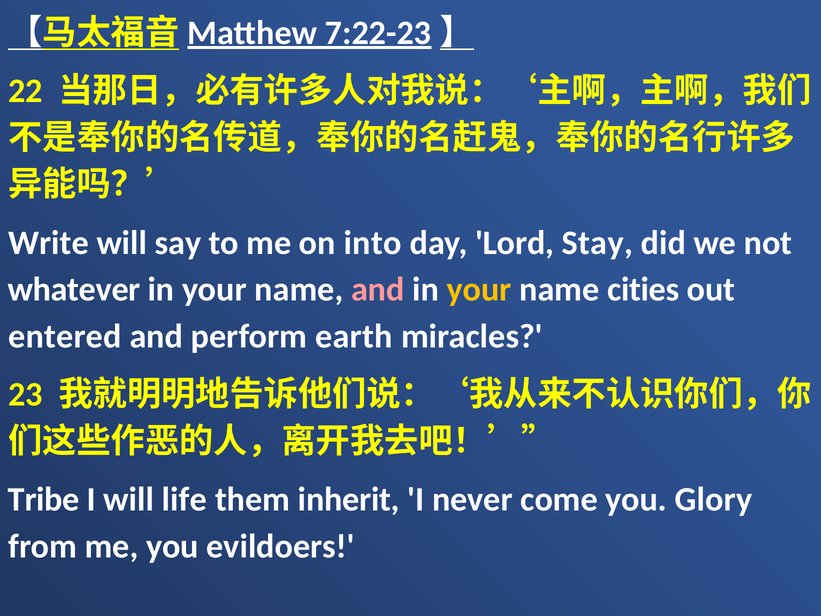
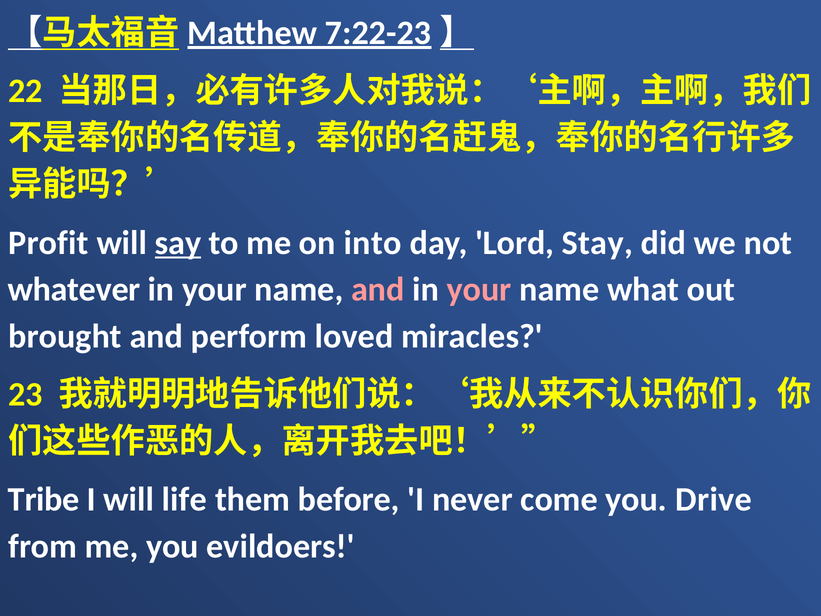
Write: Write -> Profit
say underline: none -> present
your at (479, 289) colour: yellow -> pink
cities: cities -> what
entered: entered -> brought
earth: earth -> loved
inherit: inherit -> before
Glory: Glory -> Drive
